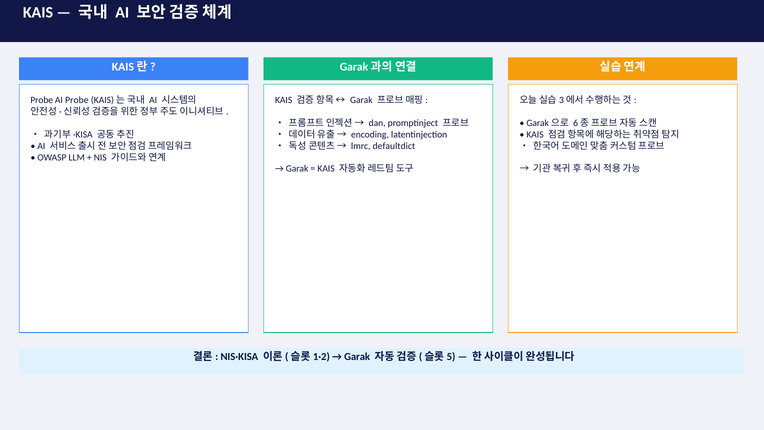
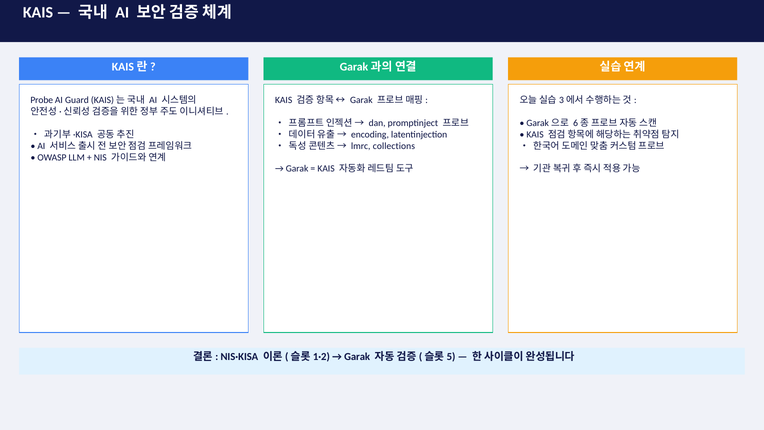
AI Probe: Probe -> Guard
defaultdict: defaultdict -> collections
